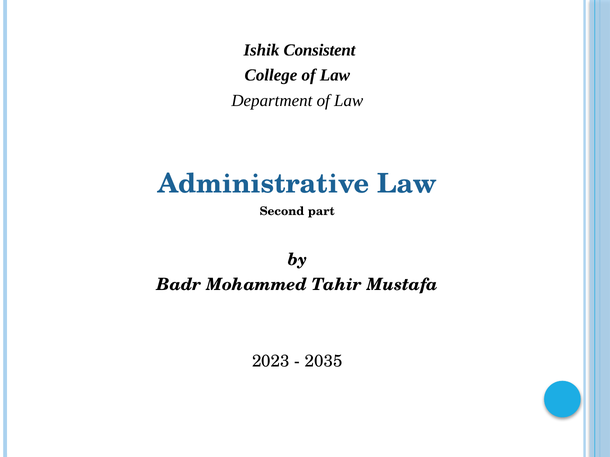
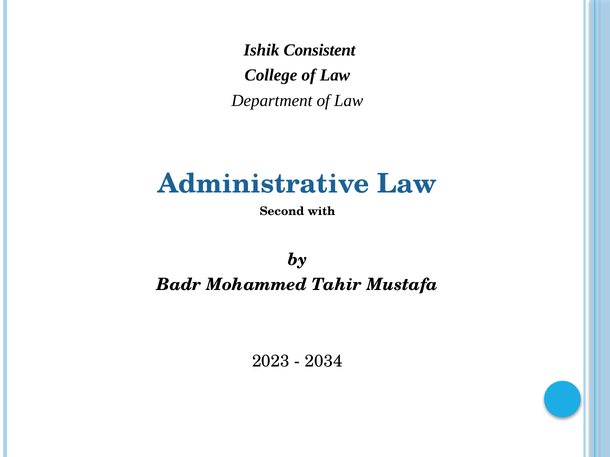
part: part -> with
2035: 2035 -> 2034
